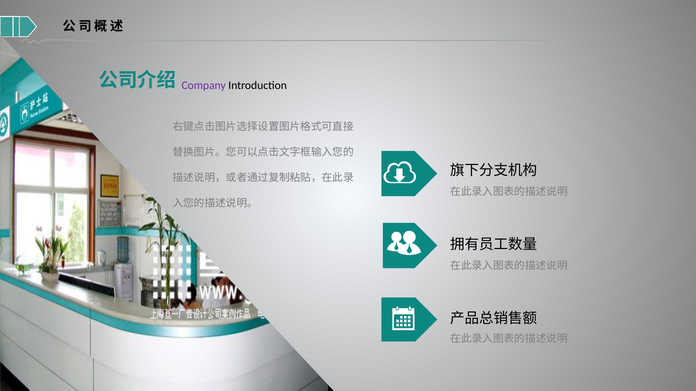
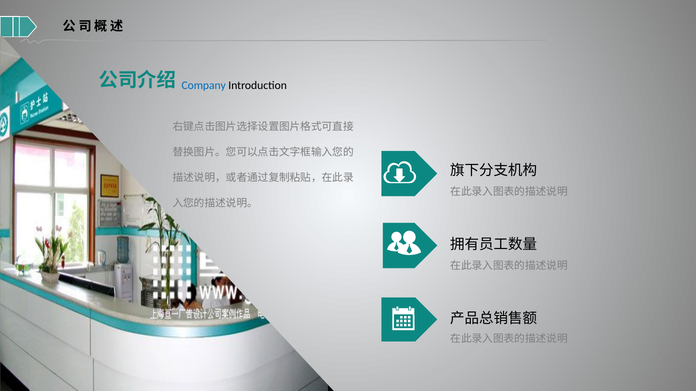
Company colour: purple -> blue
